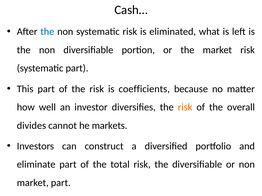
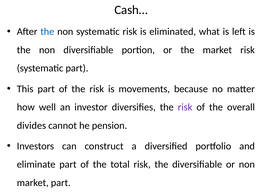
coefficients: coefficients -> movements
risk at (185, 107) colour: orange -> purple
markets: markets -> pension
